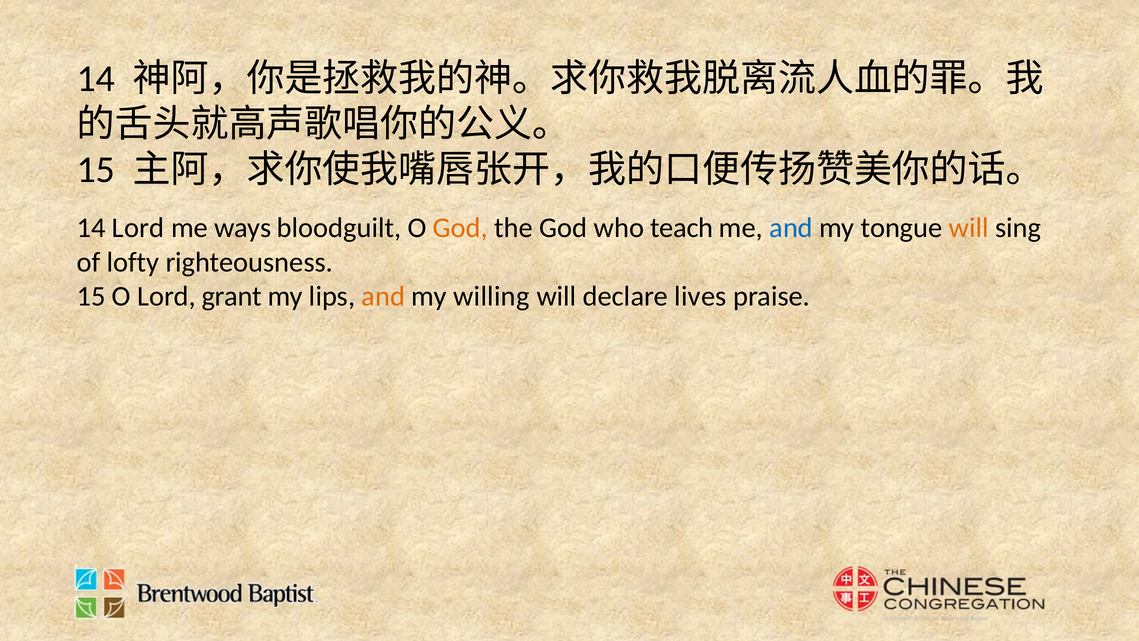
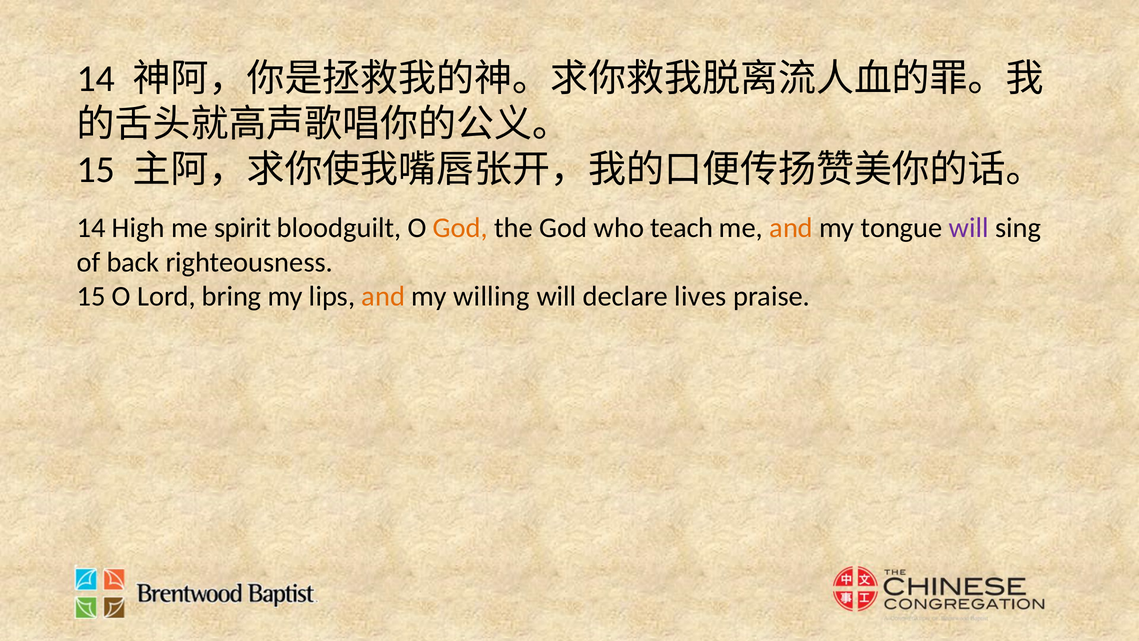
14 Lord: Lord -> High
ways: ways -> spirit
and at (791, 228) colour: blue -> orange
will at (969, 228) colour: orange -> purple
lofty: lofty -> back
grant: grant -> bring
